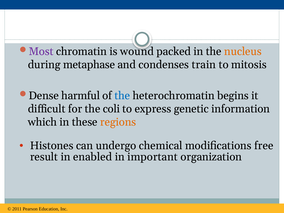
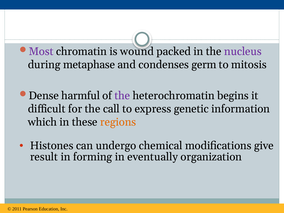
nucleus colour: orange -> purple
train: train -> germ
the at (122, 96) colour: blue -> purple
coli: coli -> call
free: free -> give
enabled: enabled -> forming
important: important -> eventually
